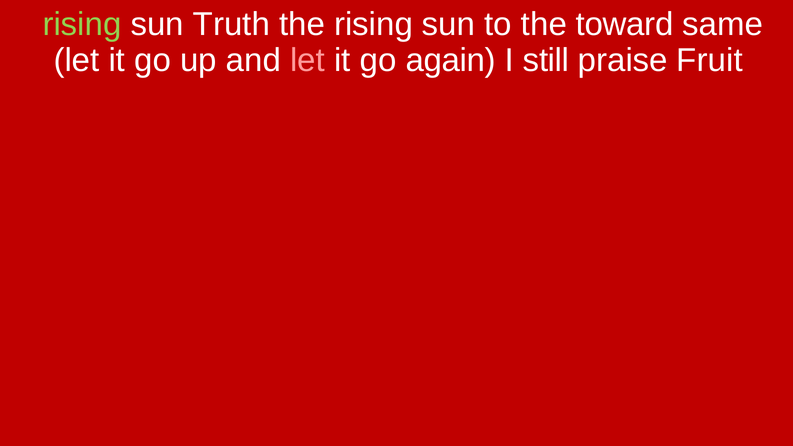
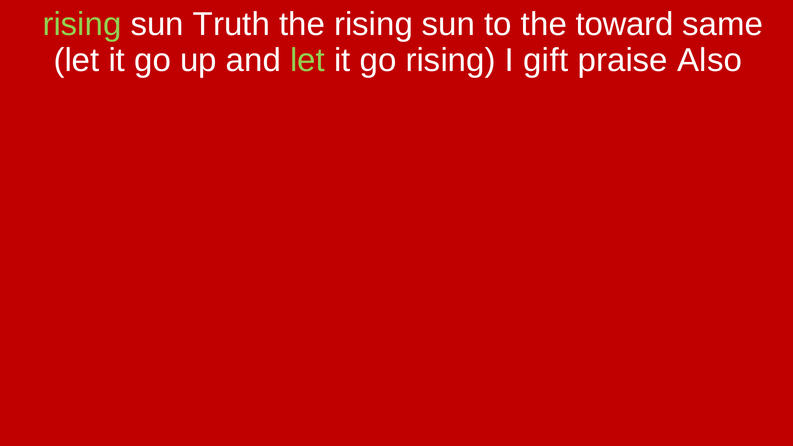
let at (308, 60) colour: pink -> light green
go again: again -> rising
still: still -> gift
Fruit: Fruit -> Also
